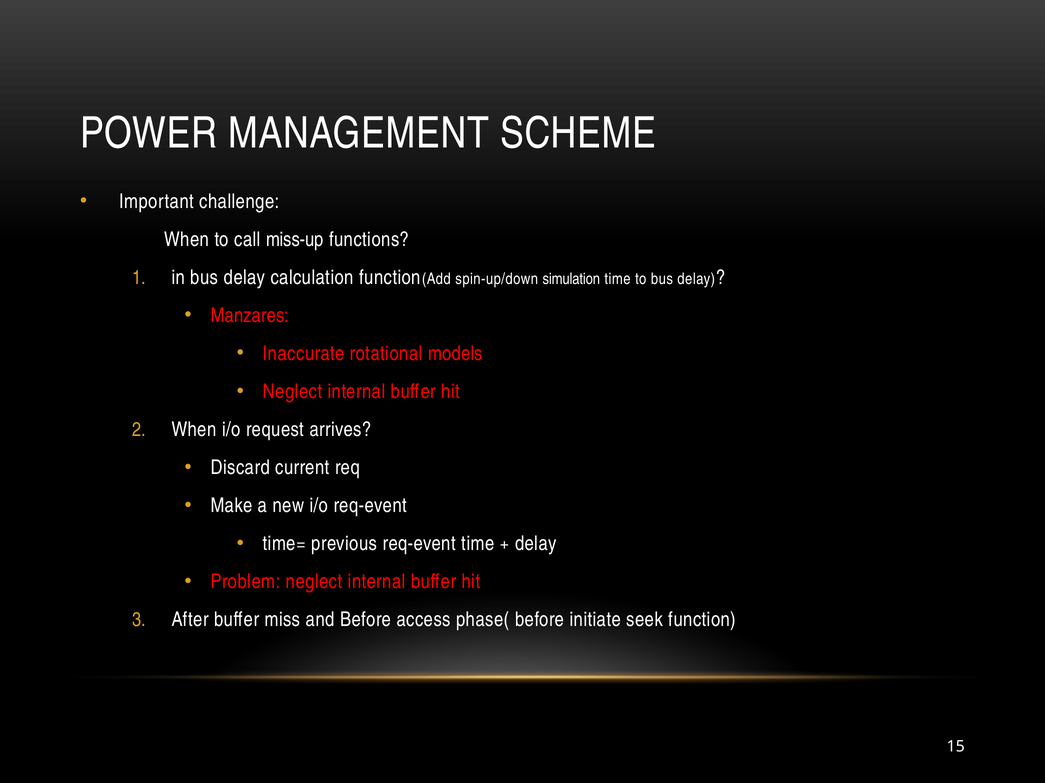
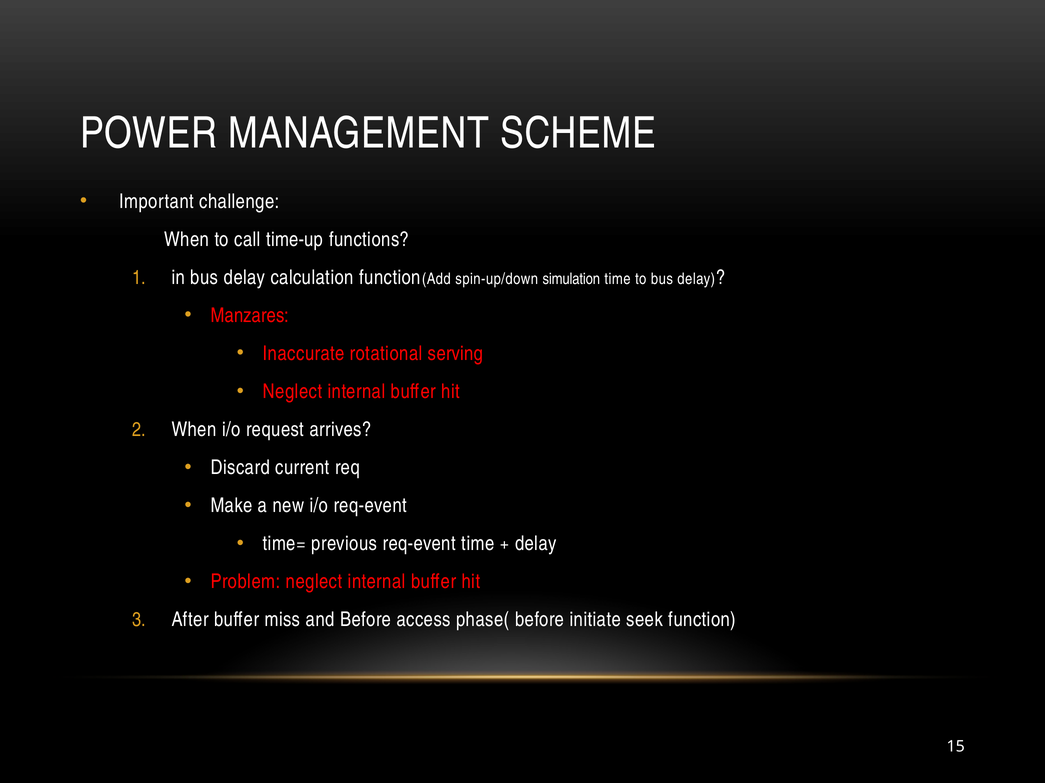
miss-up: miss-up -> time-up
models: models -> serving
